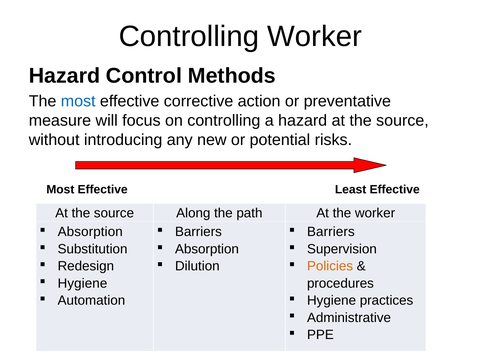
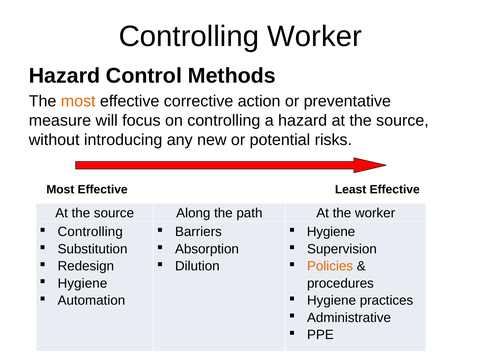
most at (78, 101) colour: blue -> orange
Absorption at (90, 232): Absorption -> Controlling
Barriers at (331, 232): Barriers -> Hygiene
